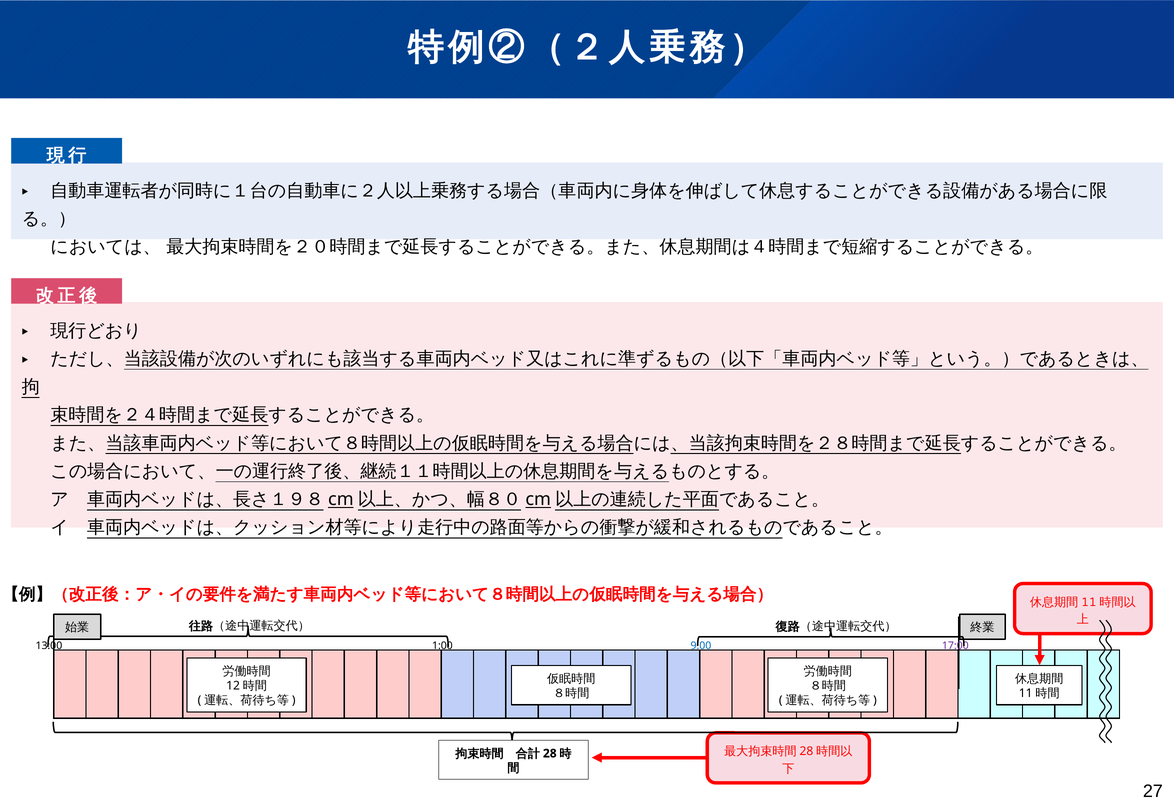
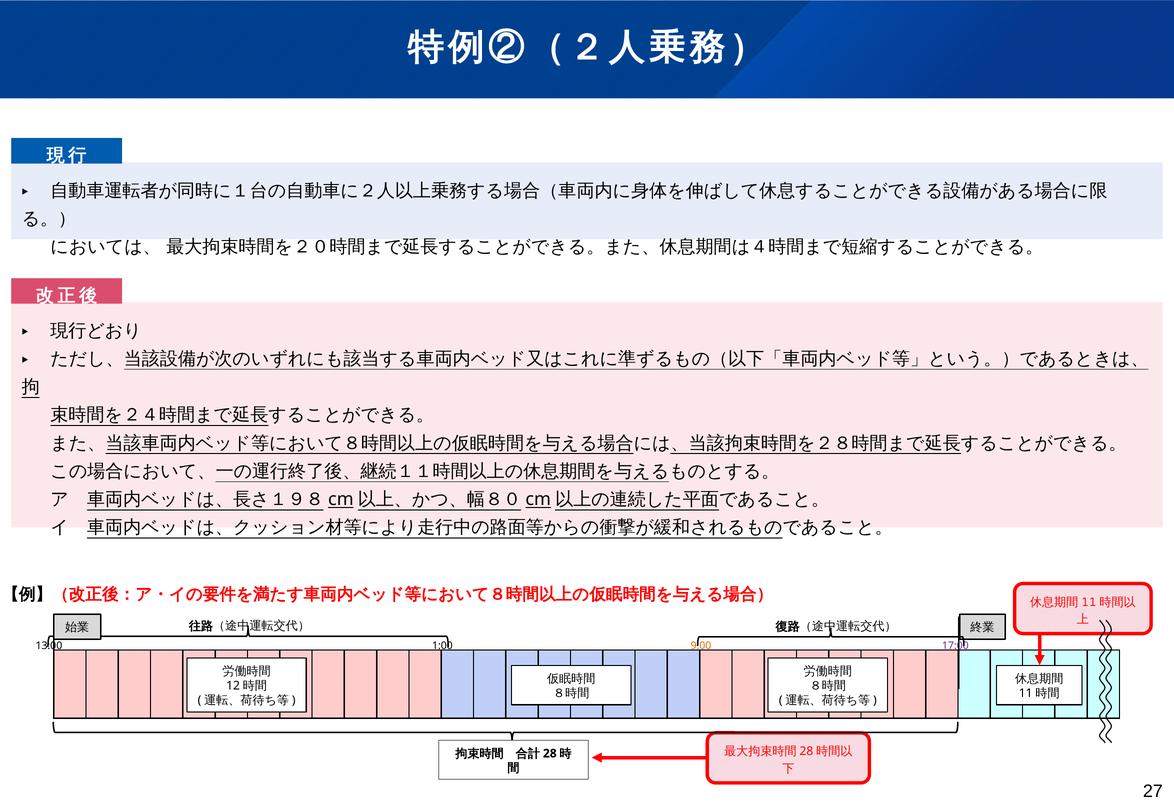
9:00 colour: blue -> orange
